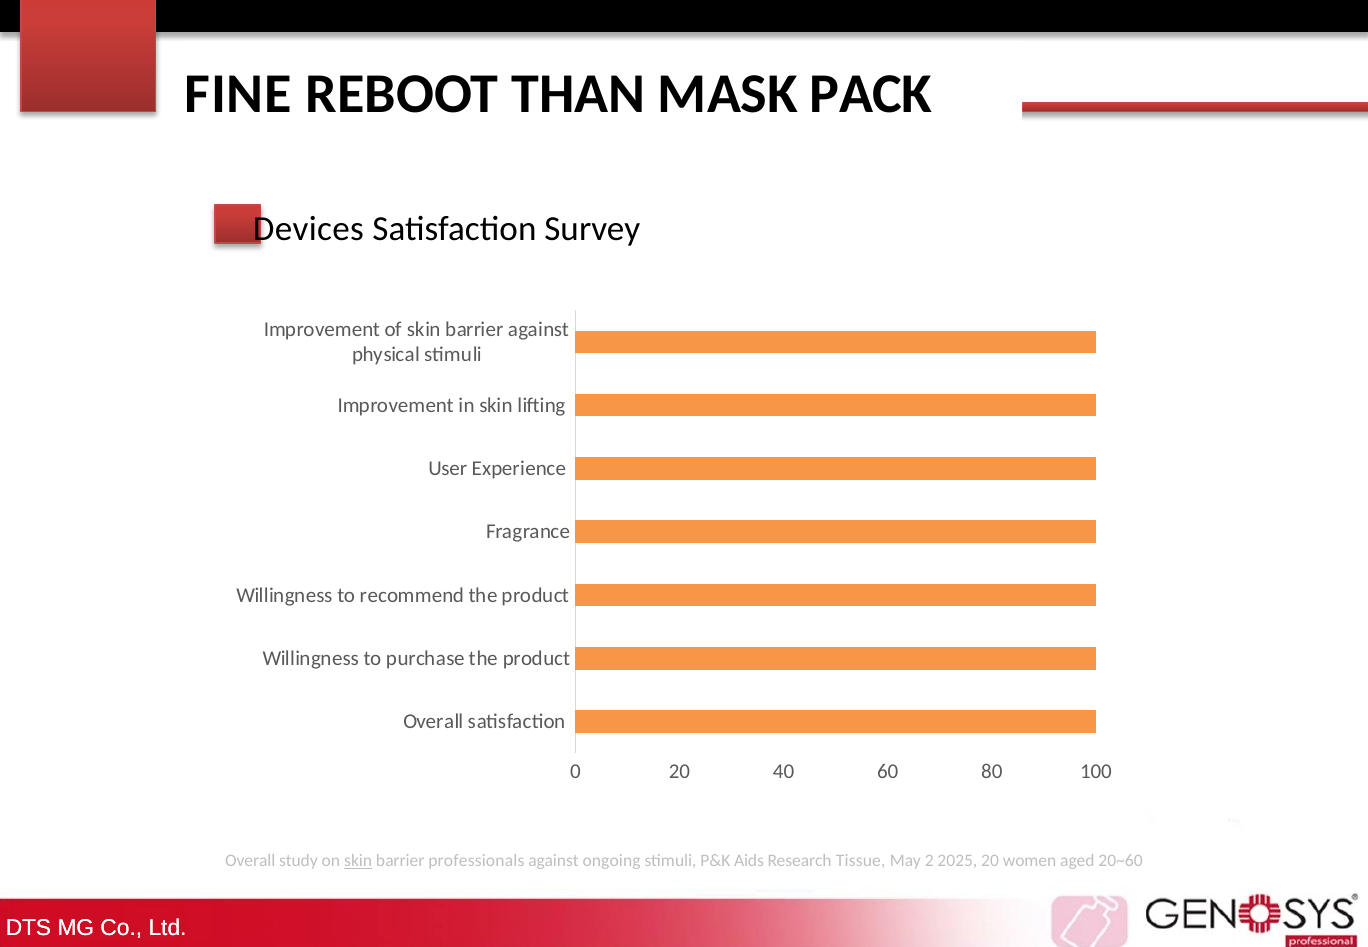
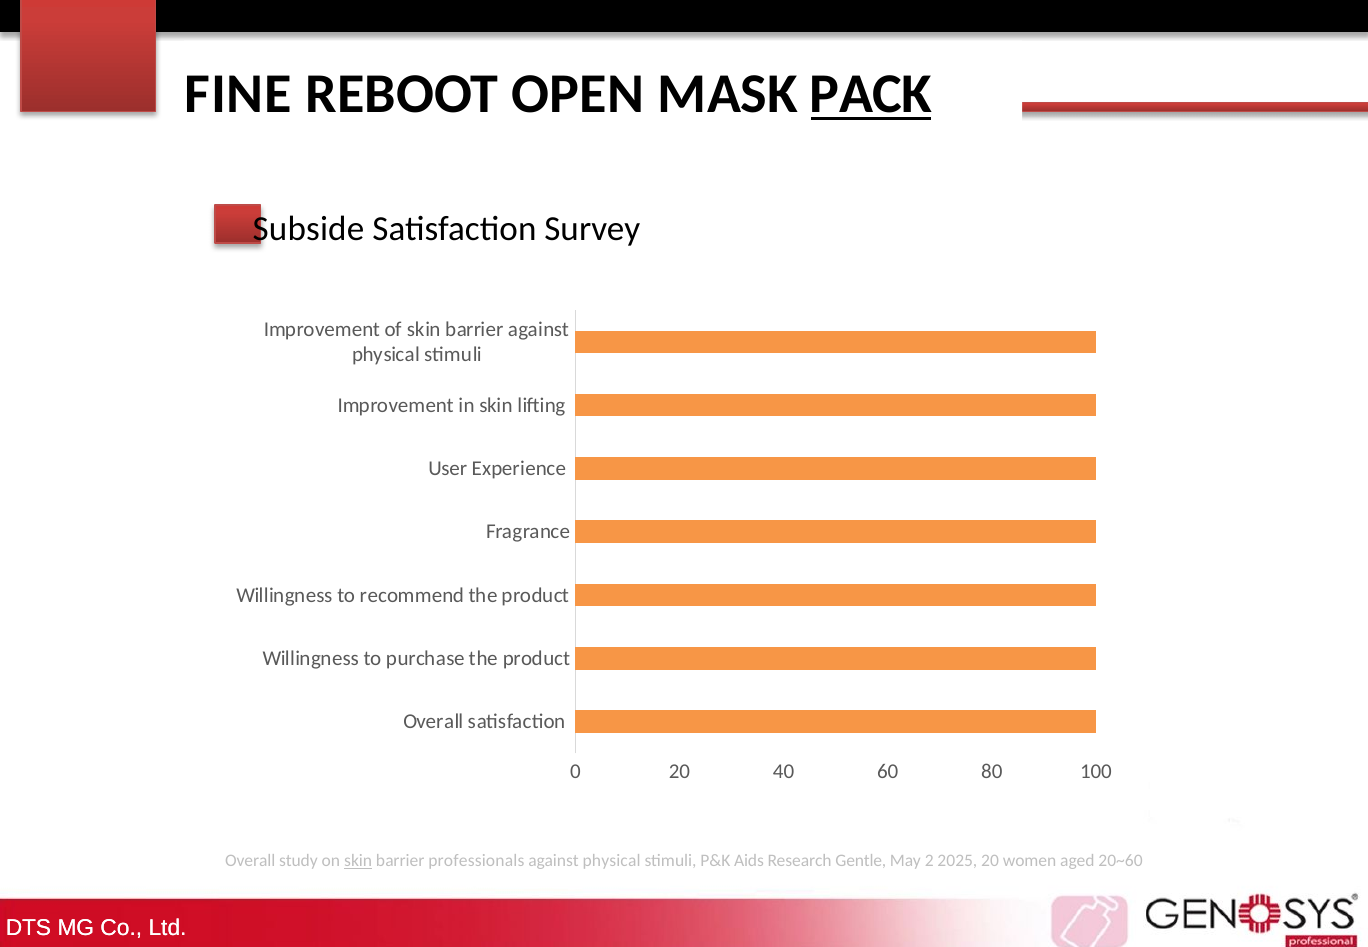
THAN: THAN -> OPEN
PACK underline: none -> present
Devices: Devices -> Subside
ongoing at (612, 861): ongoing -> physical
Tissue: Tissue -> Gentle
